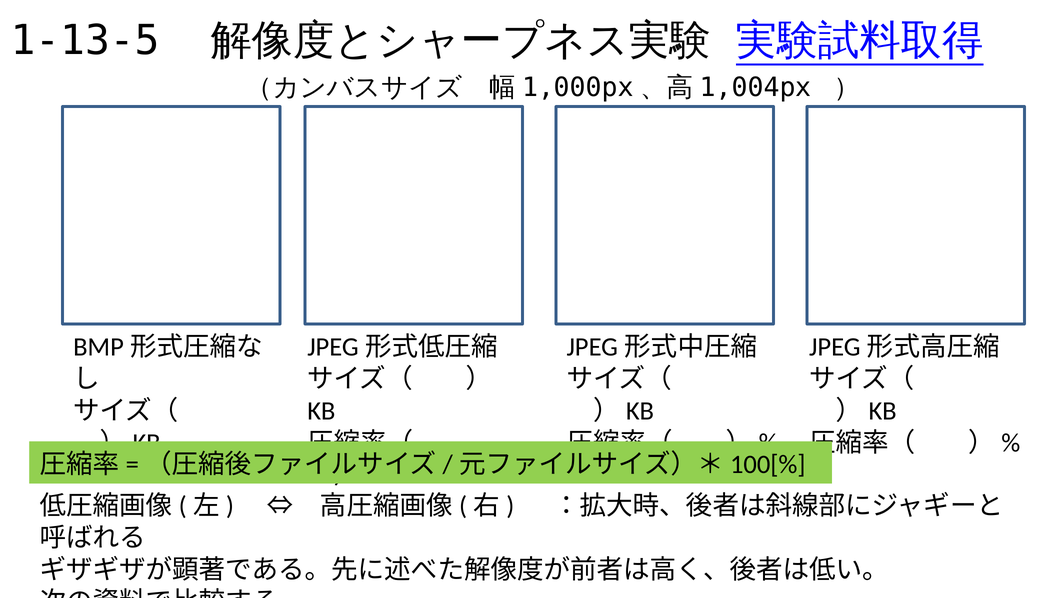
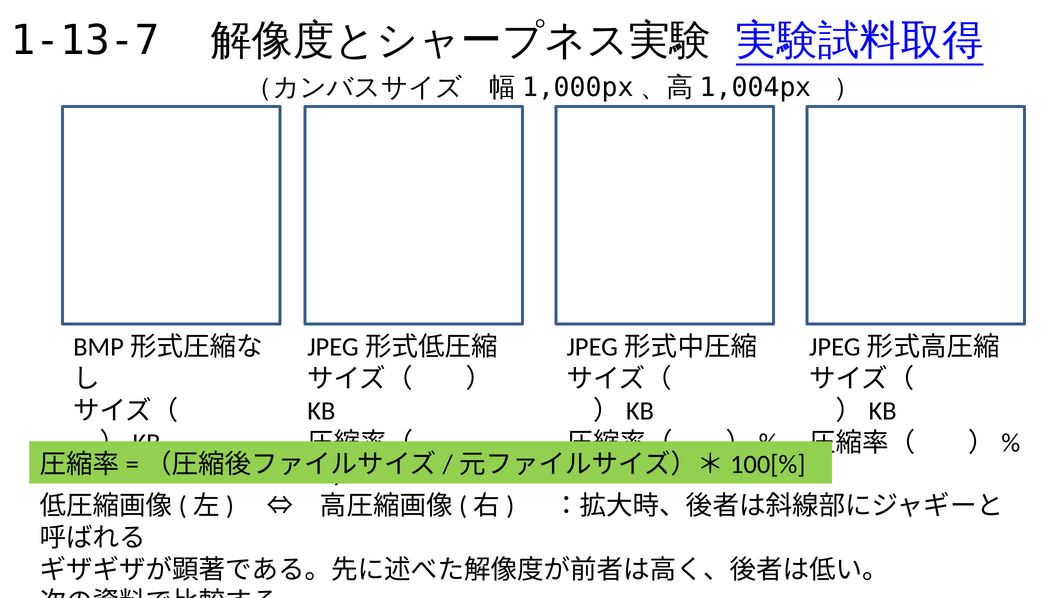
1-13-5: 1-13-5 -> 1-13-7
